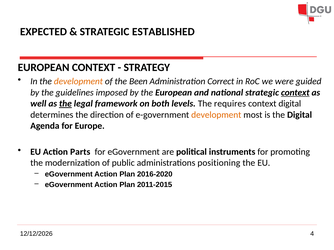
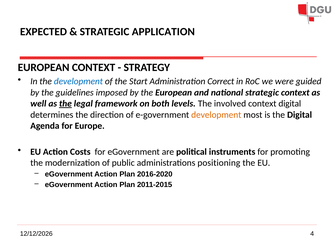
ESTABLISHED: ESTABLISHED -> APPLICATION
development at (78, 82) colour: orange -> blue
Been: Been -> Start
context at (295, 93) underline: present -> none
requires: requires -> involved
Parts: Parts -> Costs
